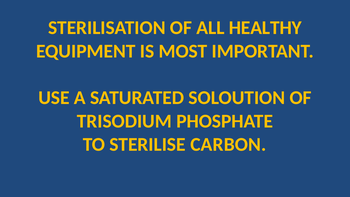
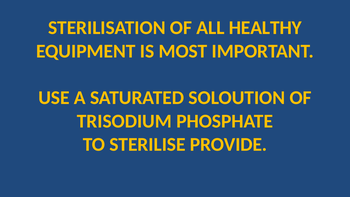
CARBON: CARBON -> PROVIDE
